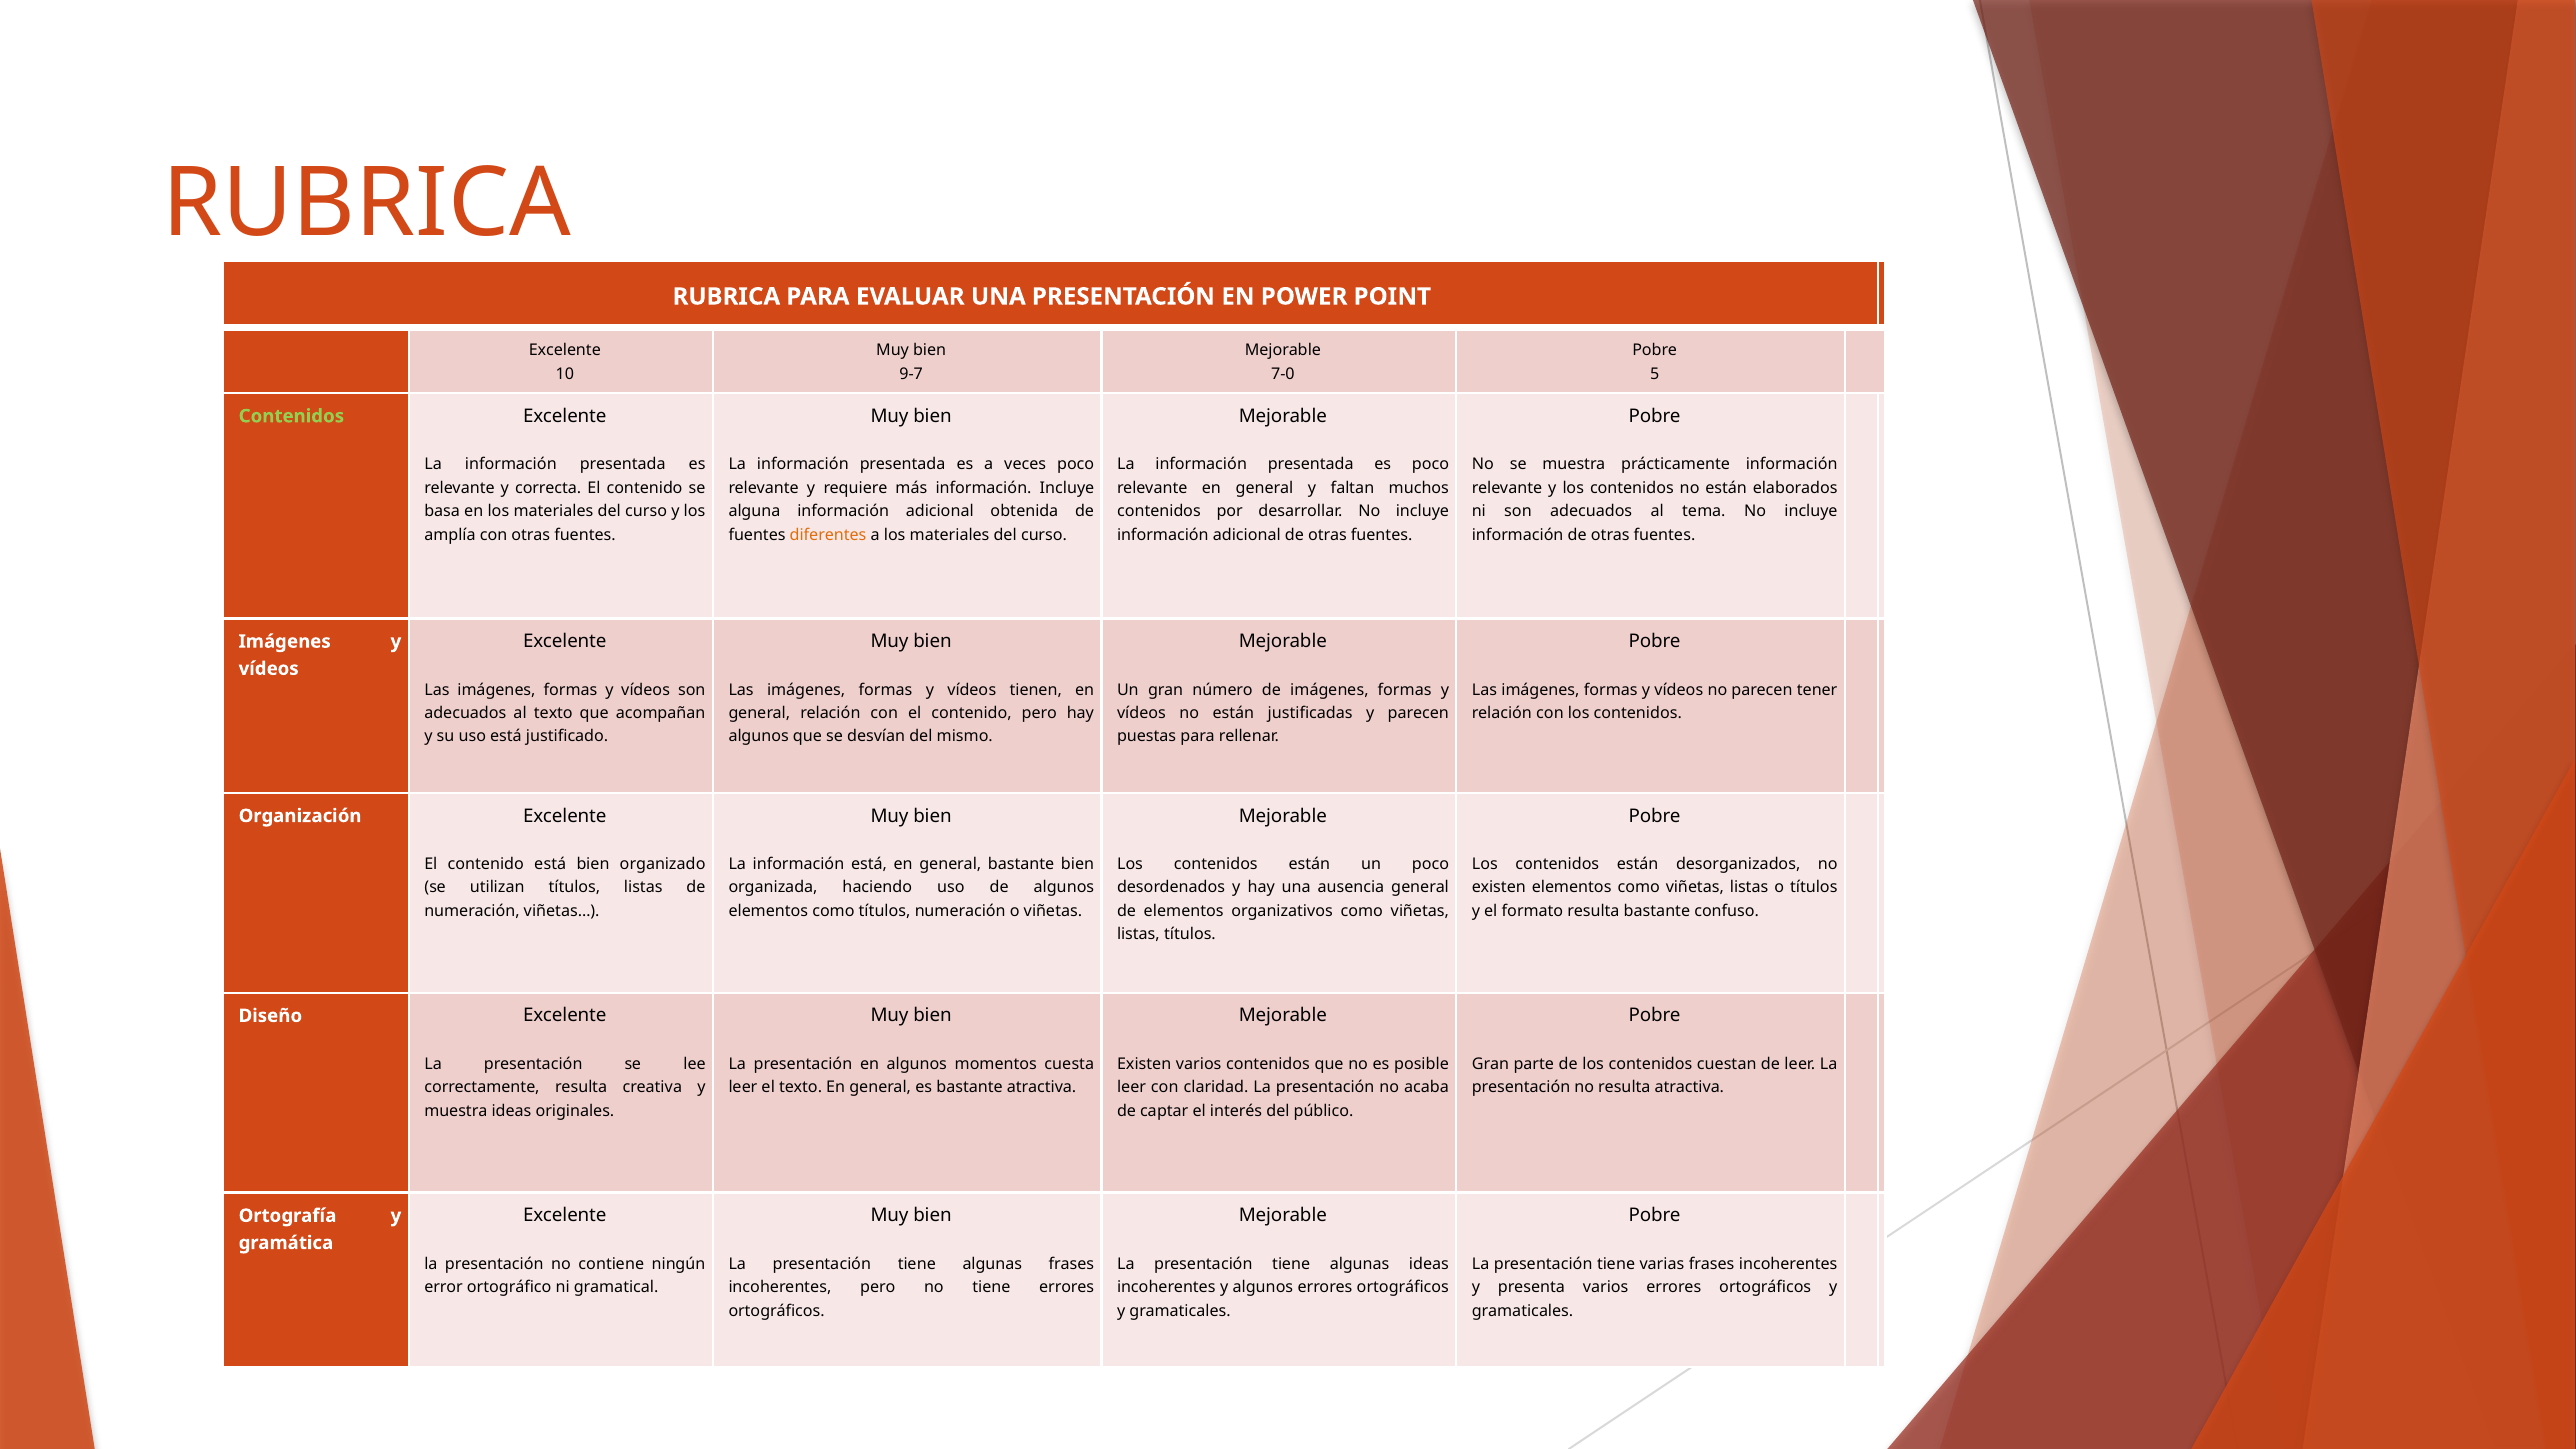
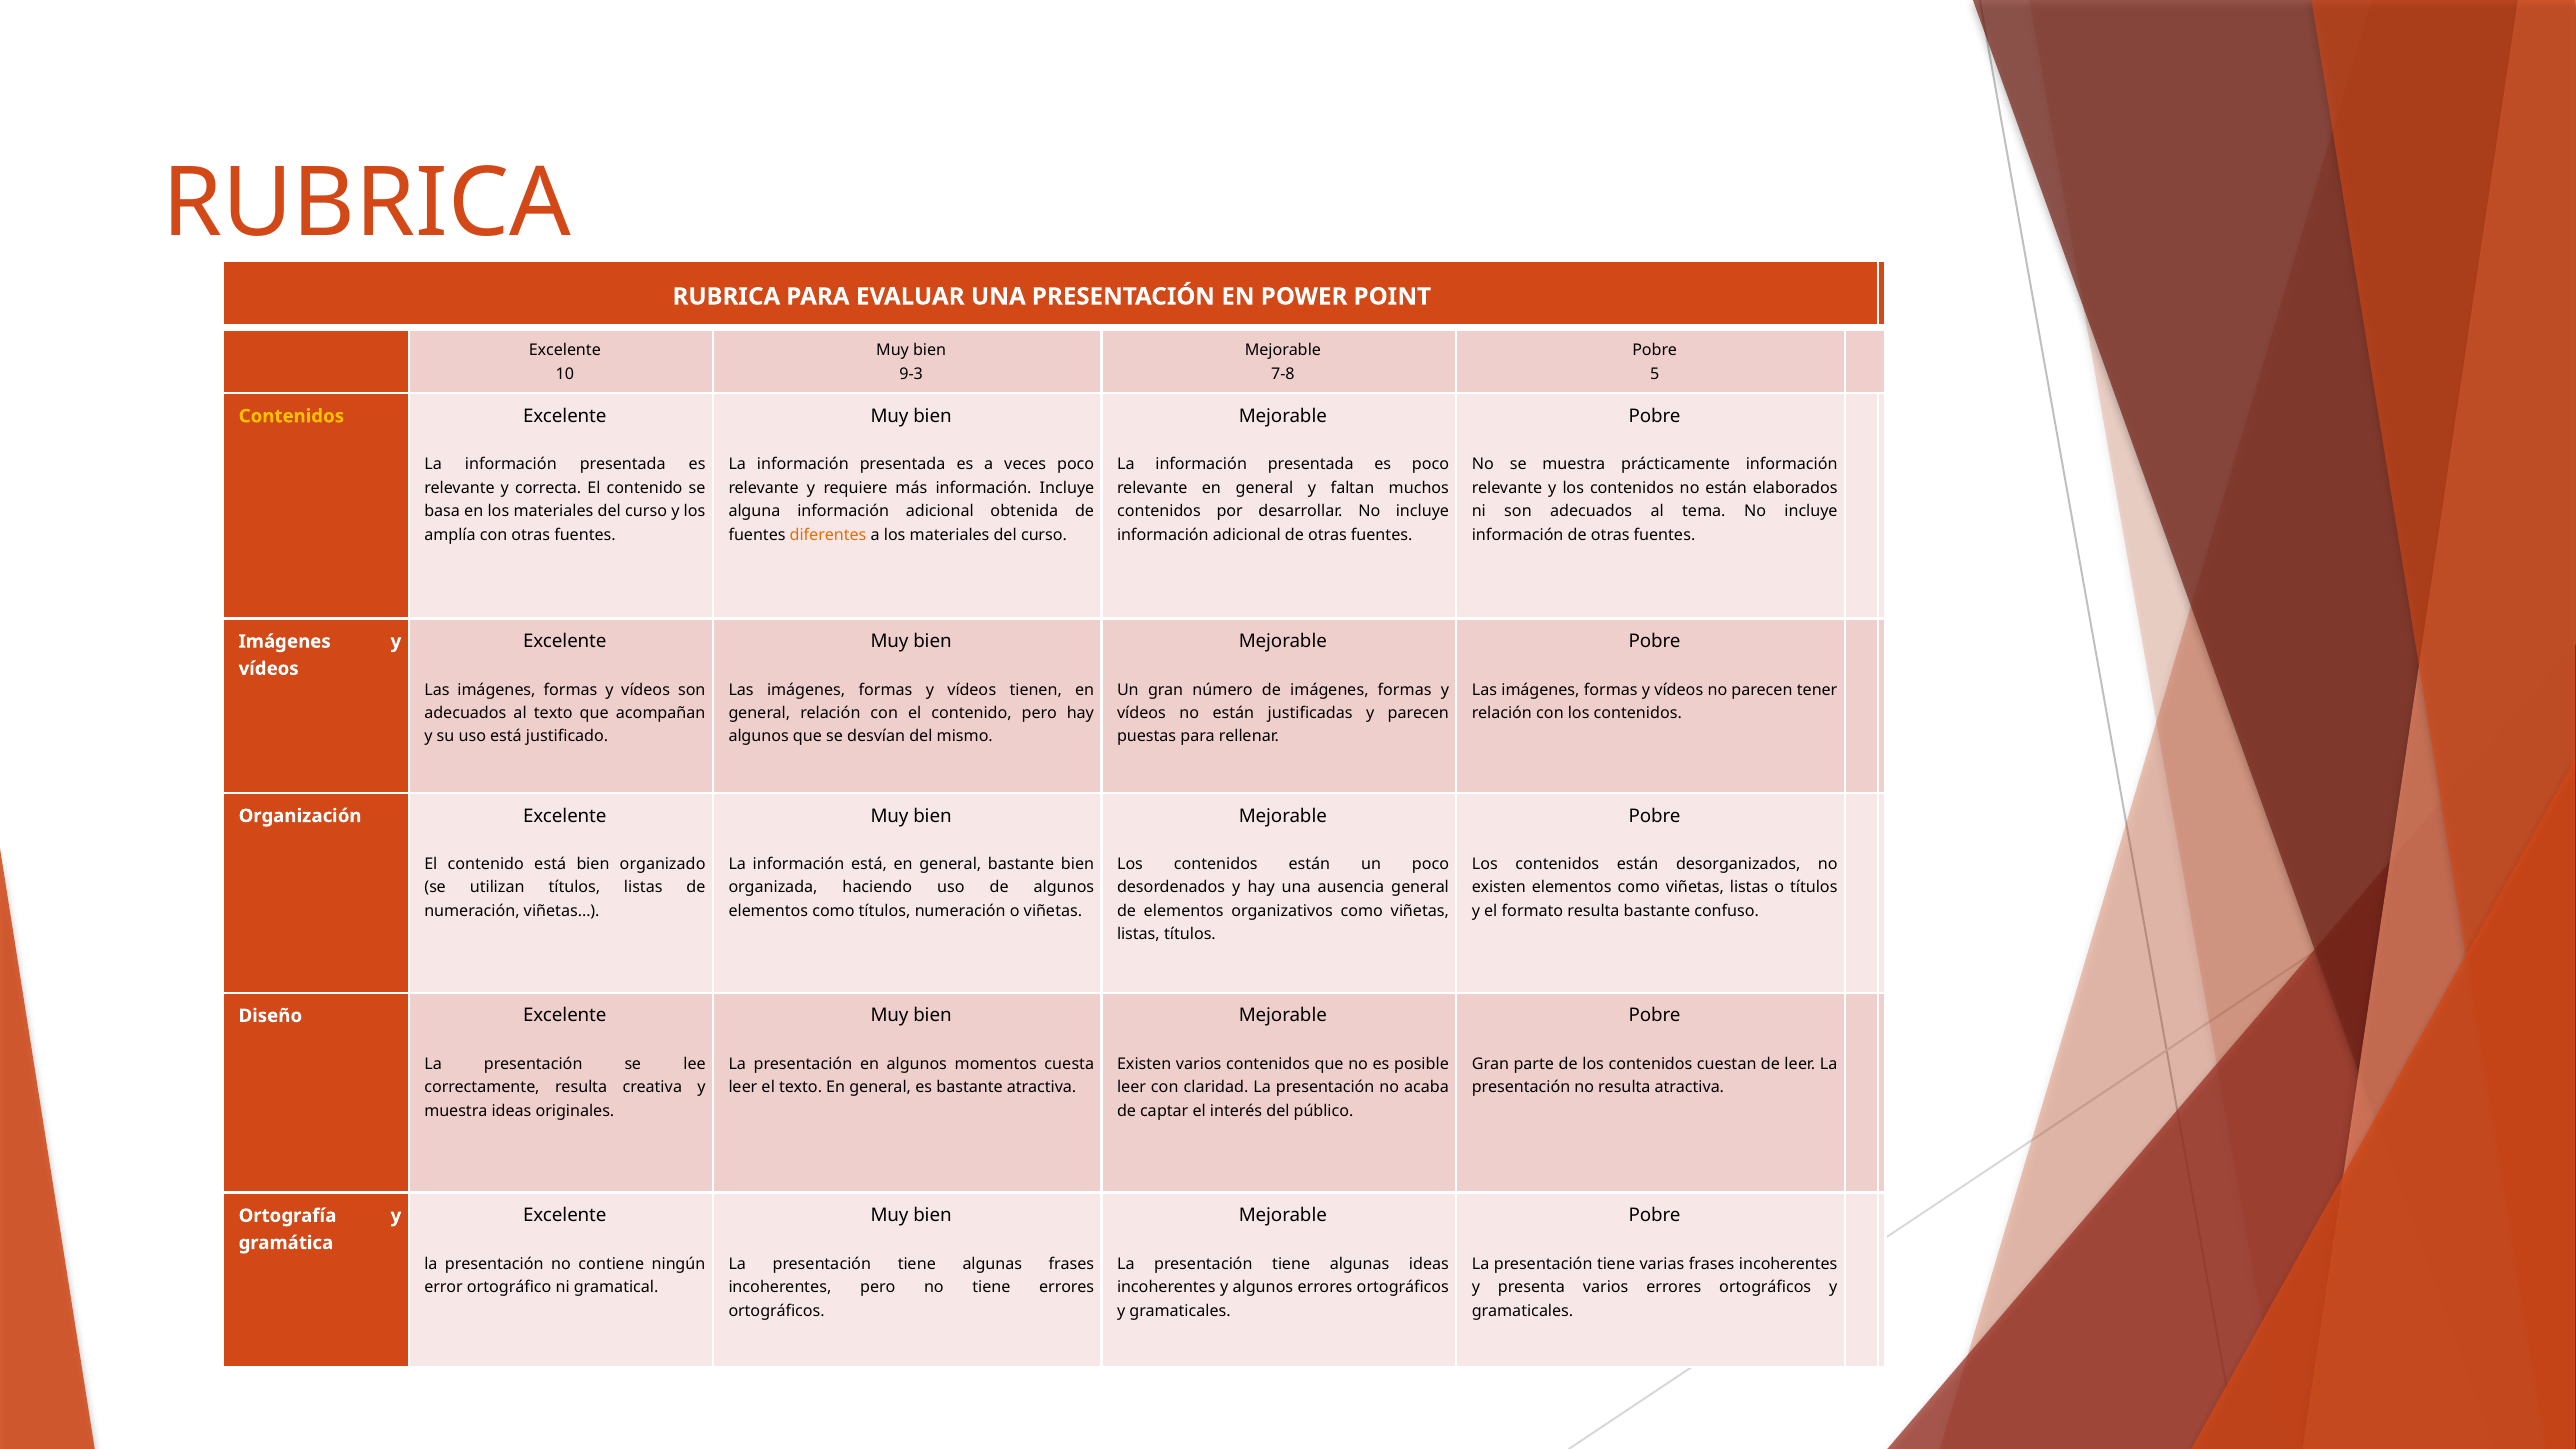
9-7: 9-7 -> 9-3
7-0: 7-0 -> 7-8
Contenidos at (291, 416) colour: light green -> yellow
